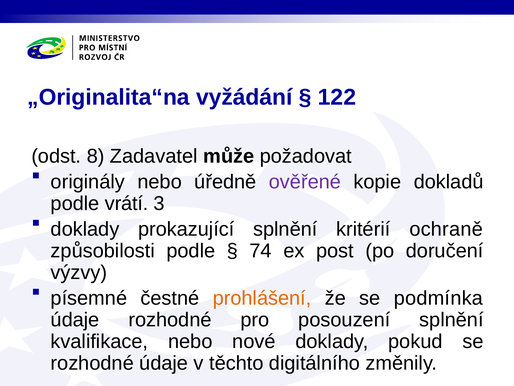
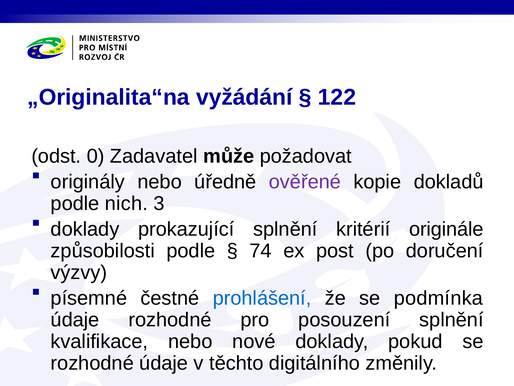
8: 8 -> 0
vrátí: vrátí -> nich
ochraně: ochraně -> originále
prohlášení colour: orange -> blue
